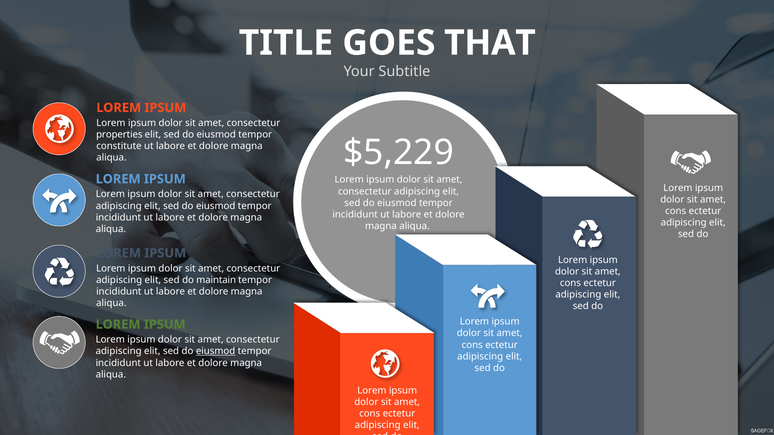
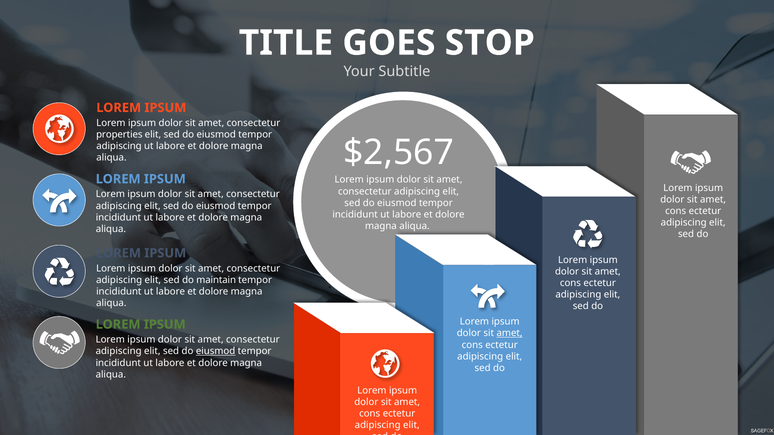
THAT: THAT -> STOP
constitute at (119, 146): constitute -> adipiscing
$5,229: $5,229 -> $2,567
amet at (510, 334) underline: none -> present
